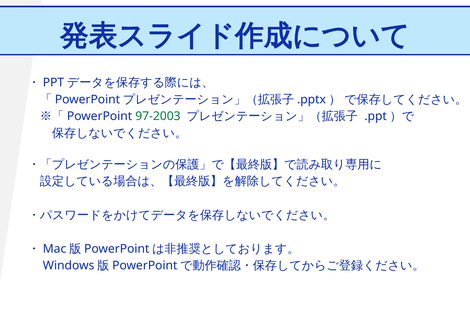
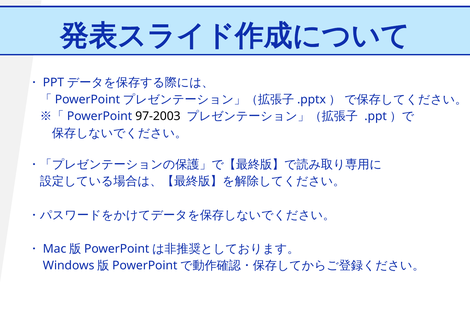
97-2003 colour: green -> black
